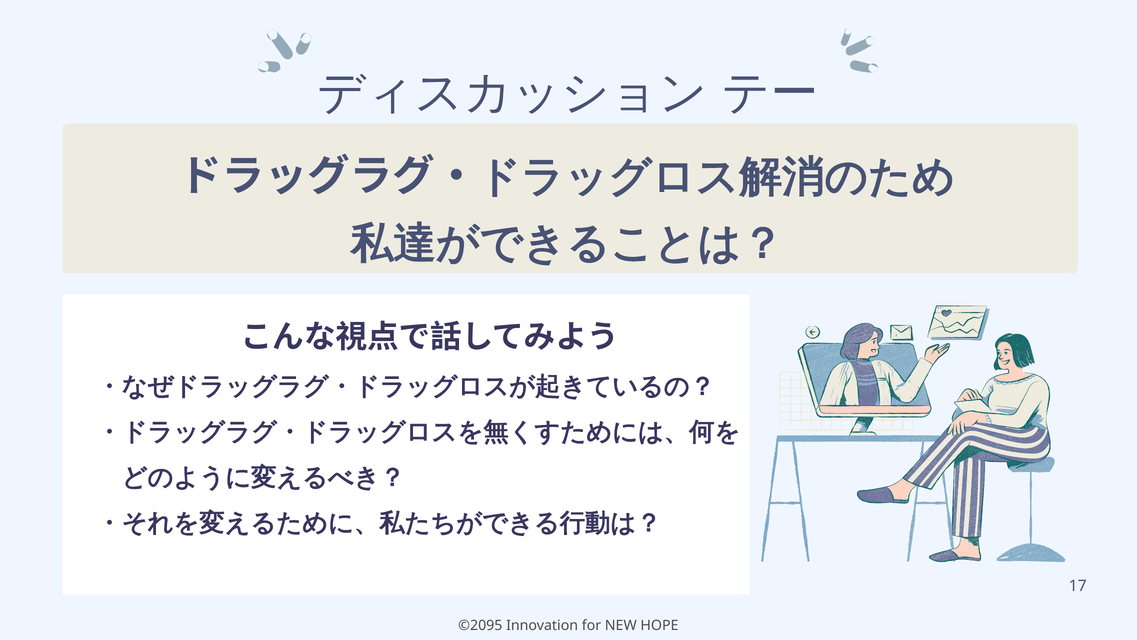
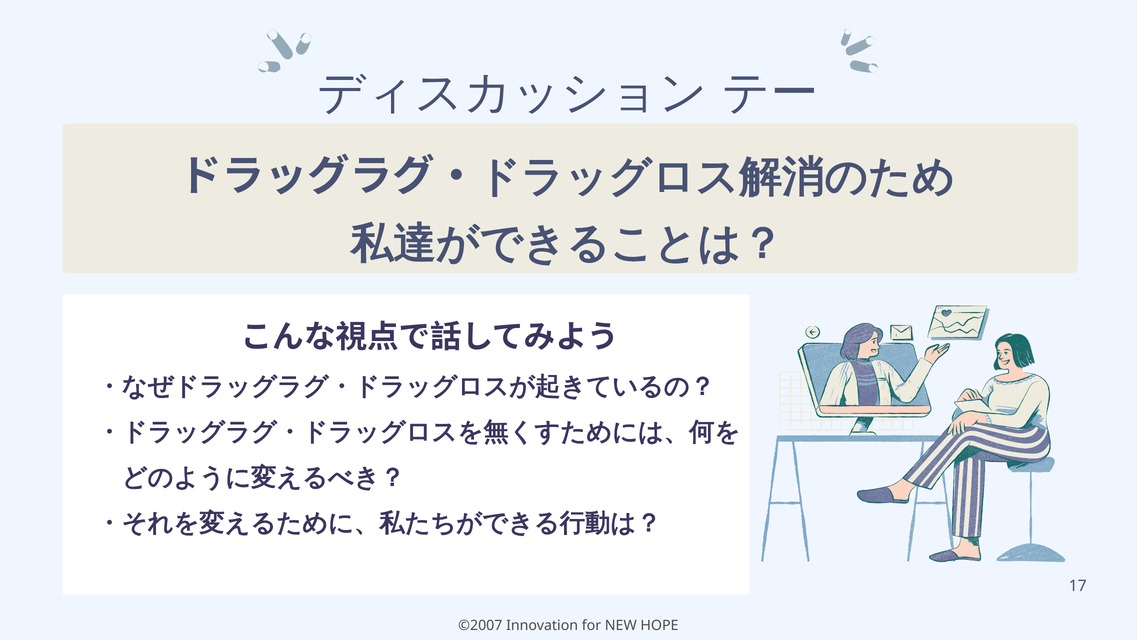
©2095: ©2095 -> ©2007
